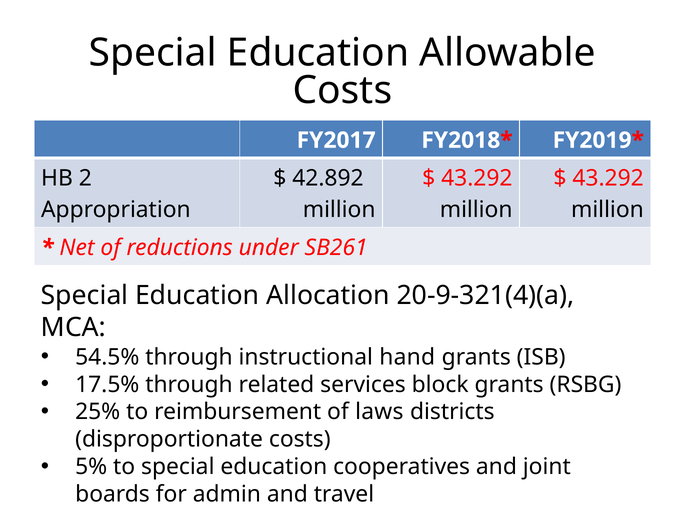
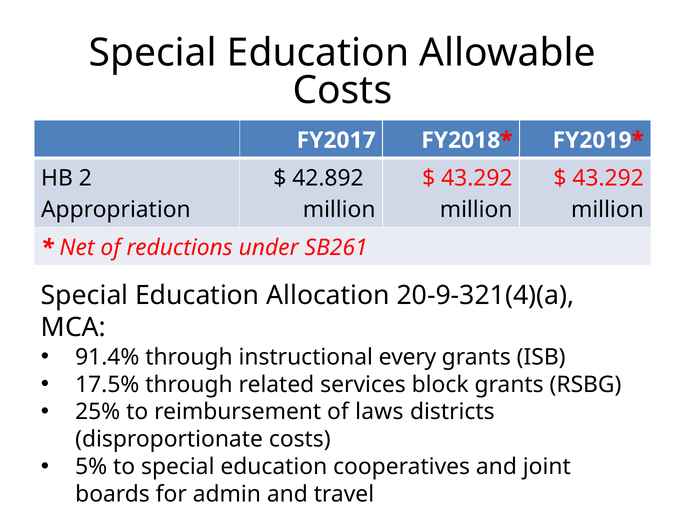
54.5%: 54.5% -> 91.4%
hand: hand -> every
